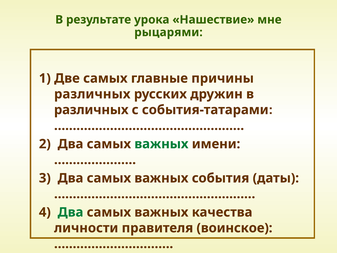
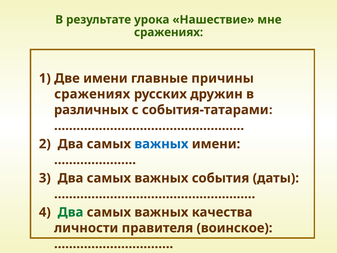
рыцарями at (168, 32): рыцарями -> сражениях
Две самых: самых -> имени
различных at (92, 94): различных -> сражениях
важных at (161, 144) colour: green -> blue
